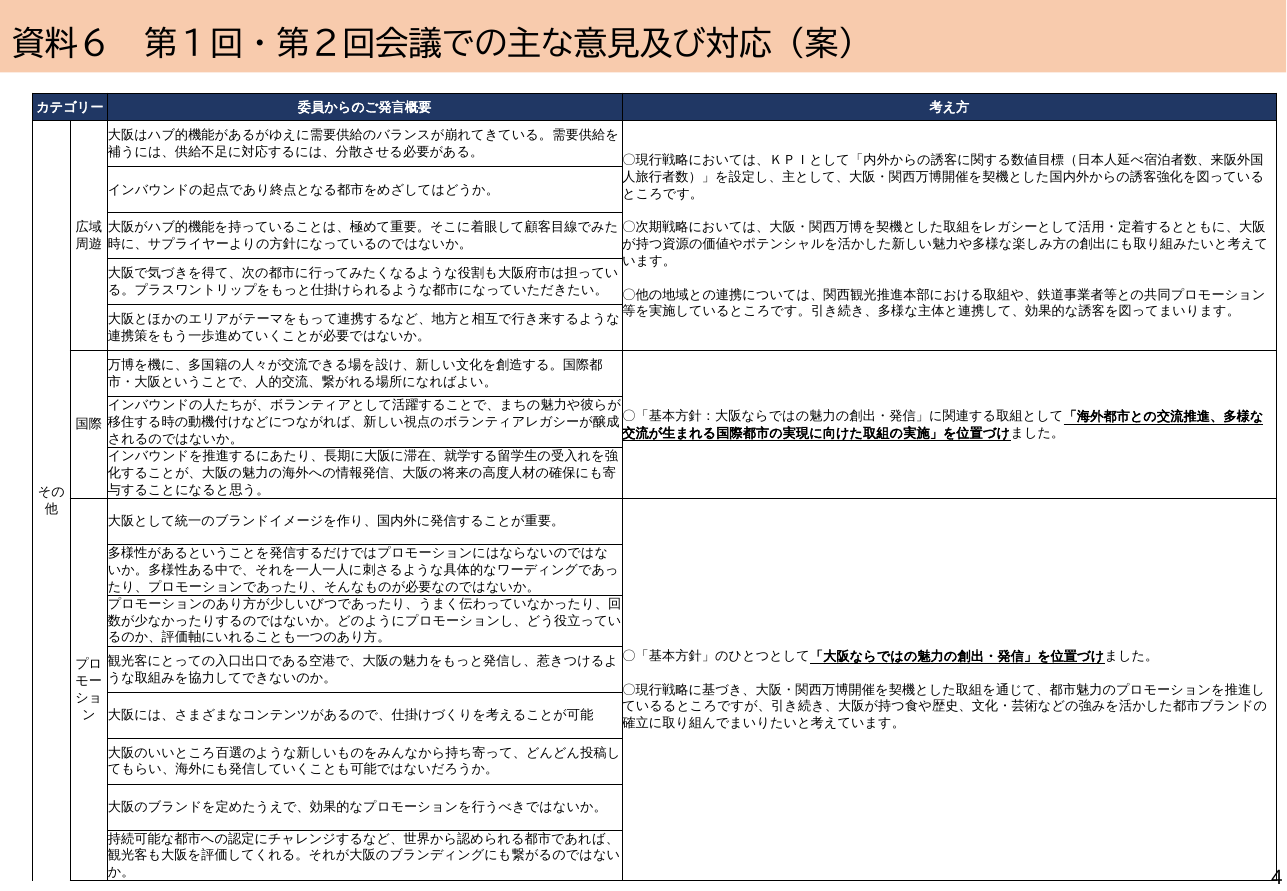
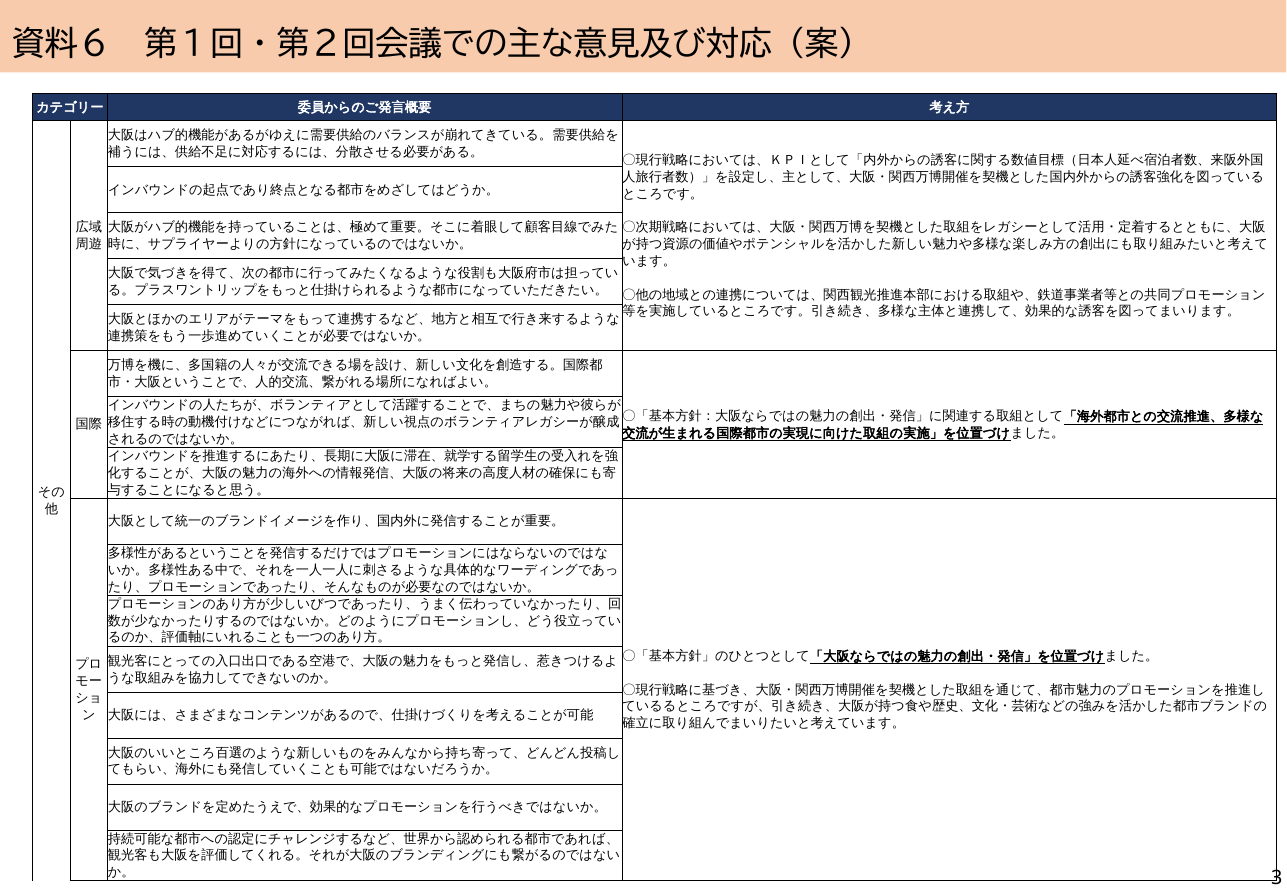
4: 4 -> 3
